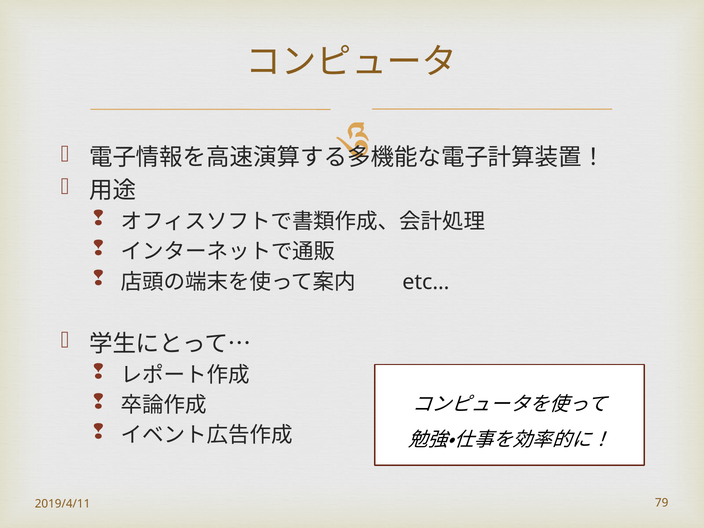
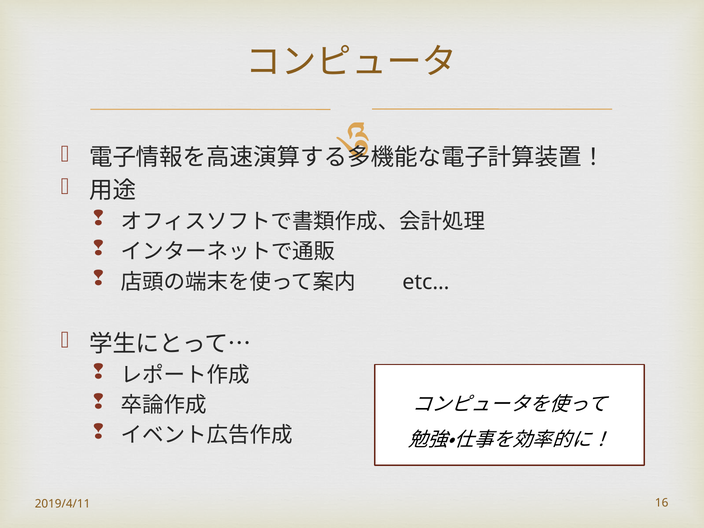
79: 79 -> 16
